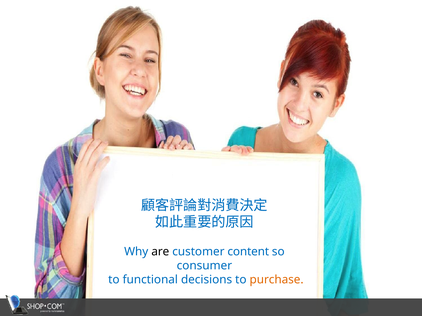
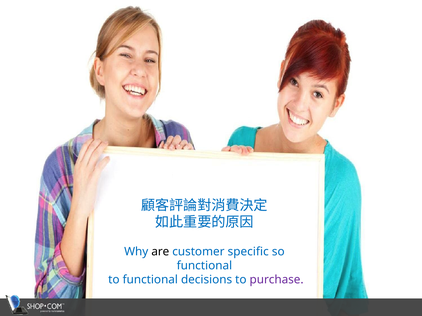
content: content -> specific
consumer at (204, 266): consumer -> functional
purchase colour: orange -> purple
